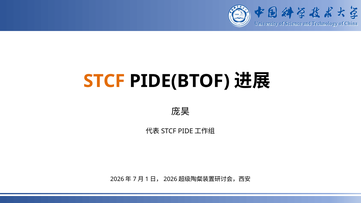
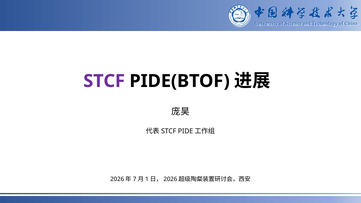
STCF colour: orange -> purple
